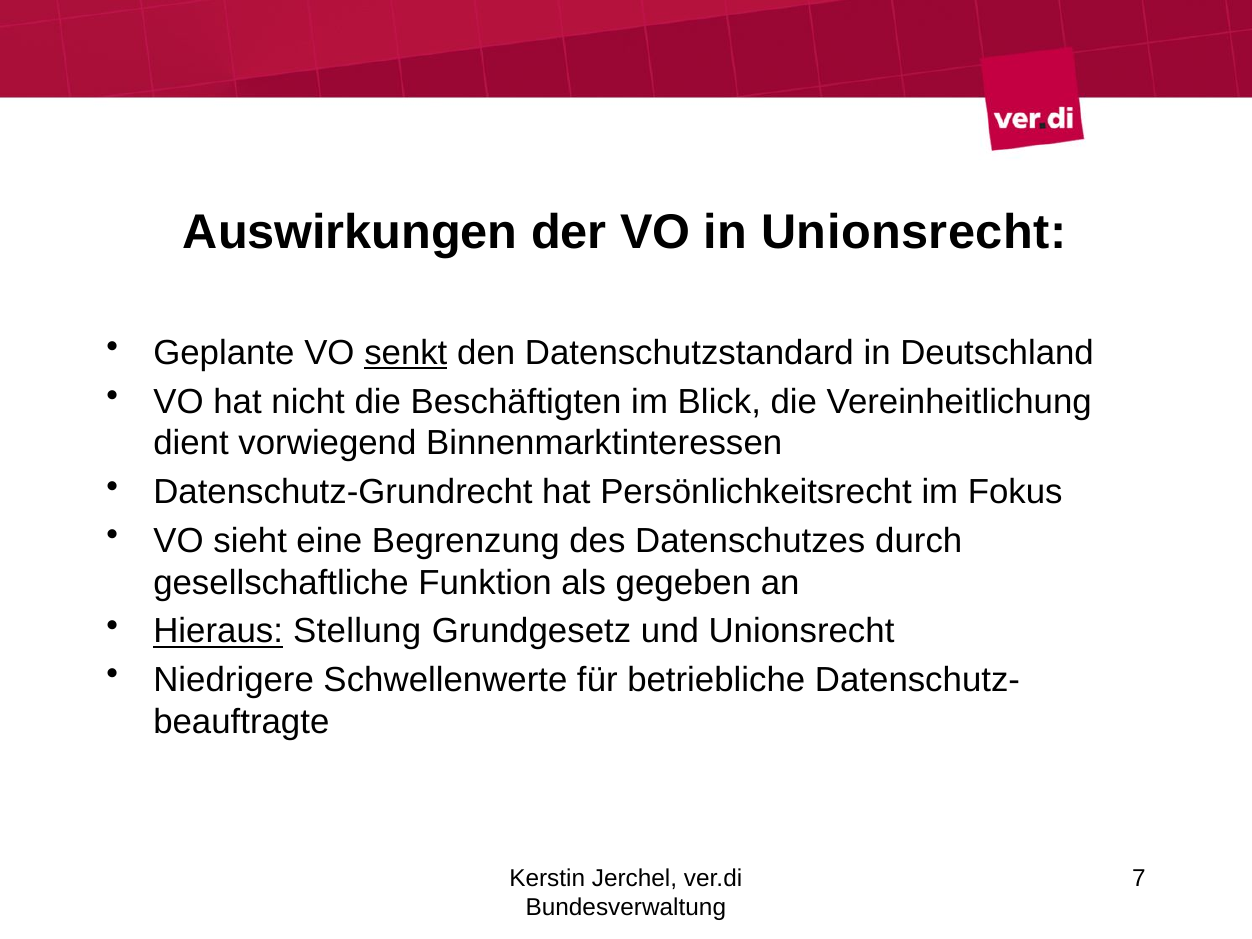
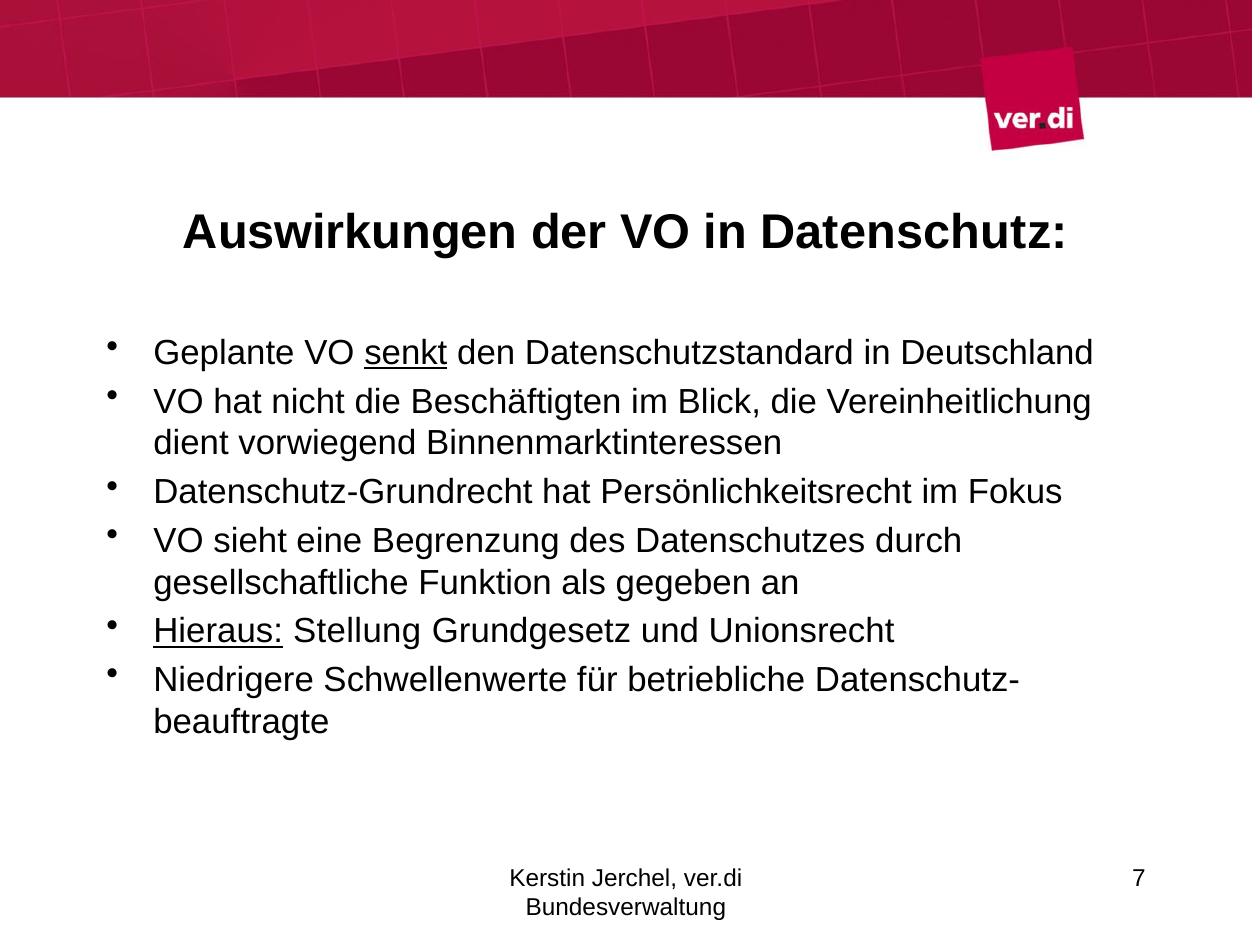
in Unionsrecht: Unionsrecht -> Datenschutz
